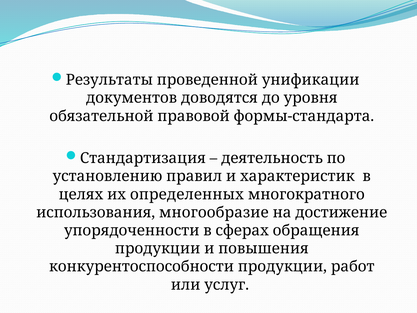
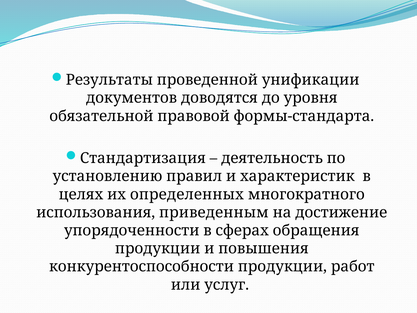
многообразие: многообразие -> приведенным
